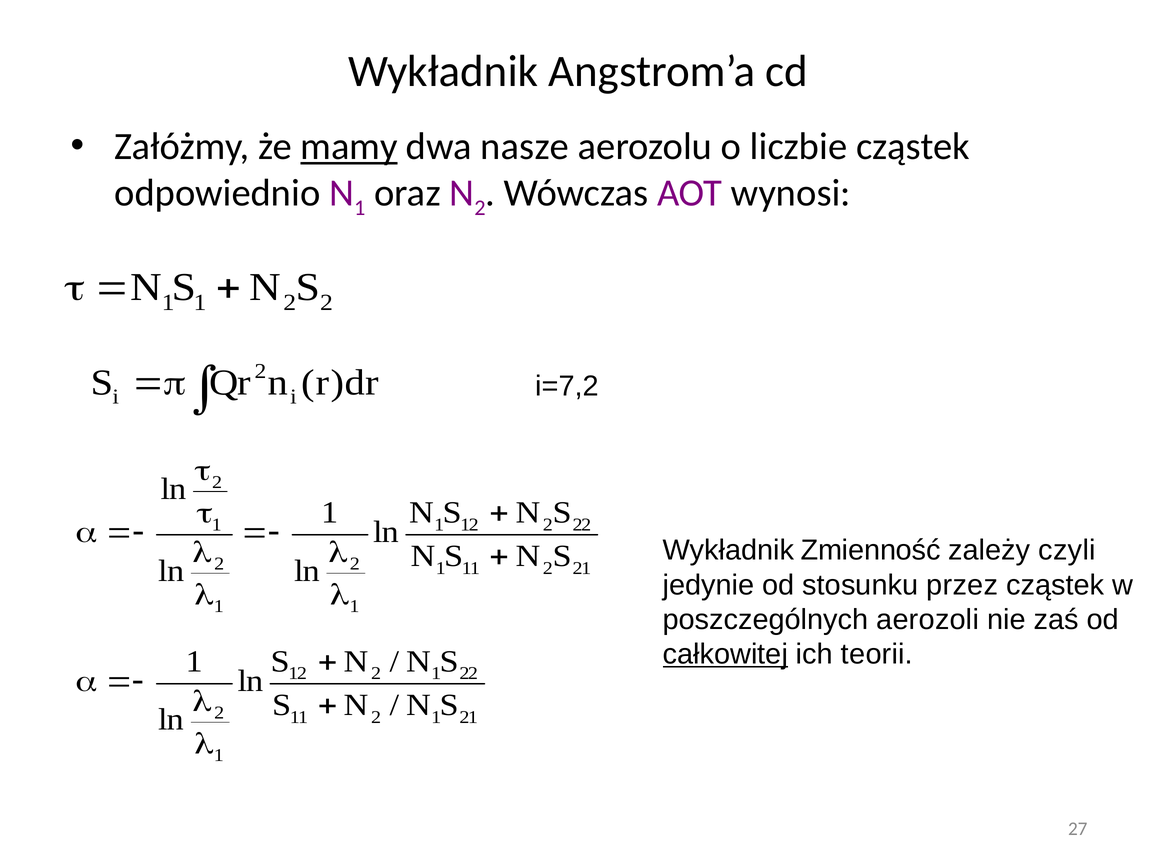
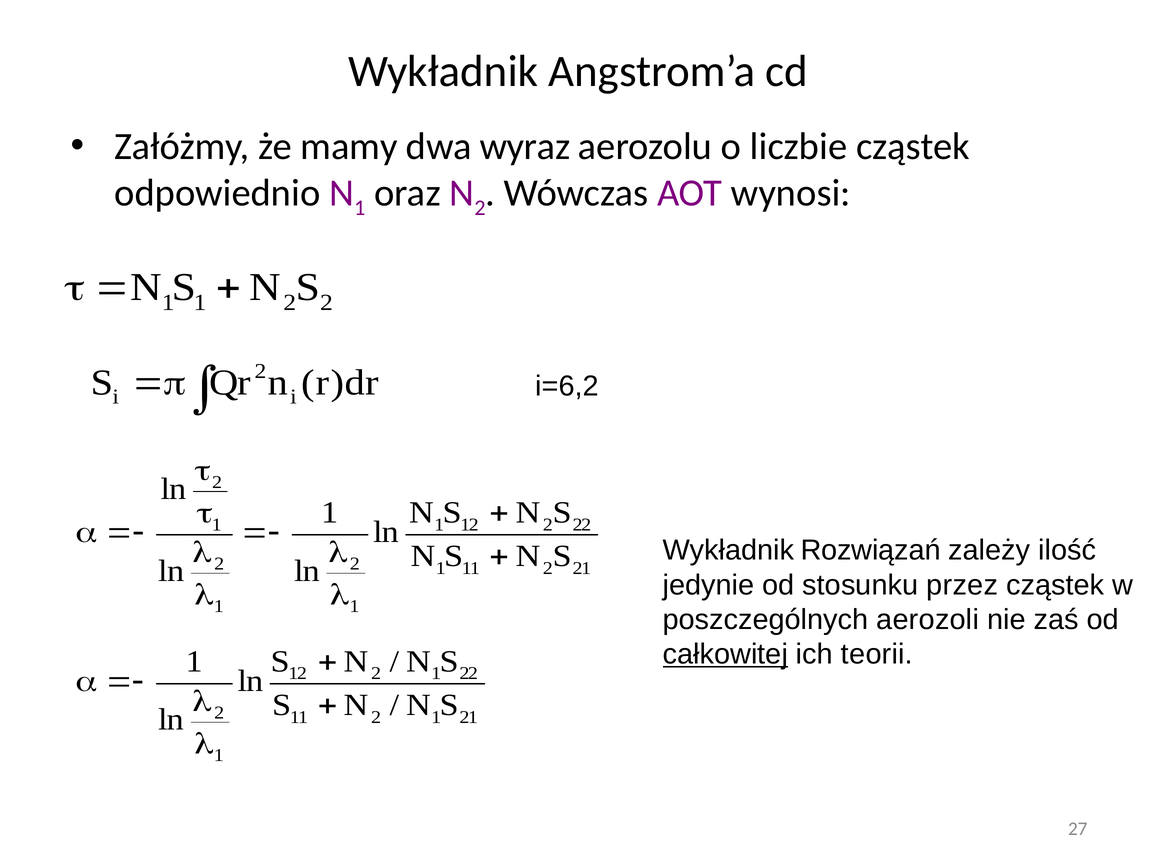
mamy underline: present -> none
nasze: nasze -> wyraz
i=7,2: i=7,2 -> i=6,2
Zmienność: Zmienność -> Rozwiązań
czyli: czyli -> ilość
